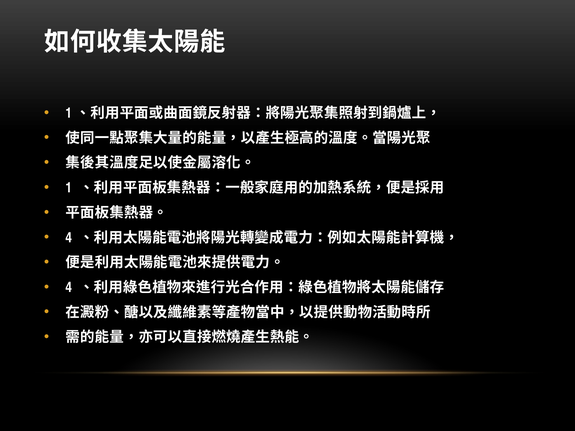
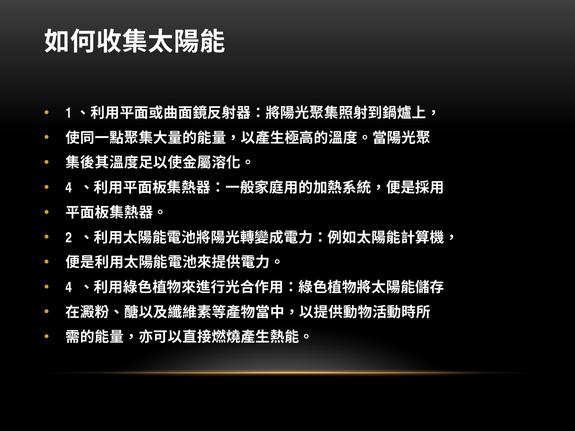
1 at (69, 188): 1 -> 4
4 at (69, 238): 4 -> 2
